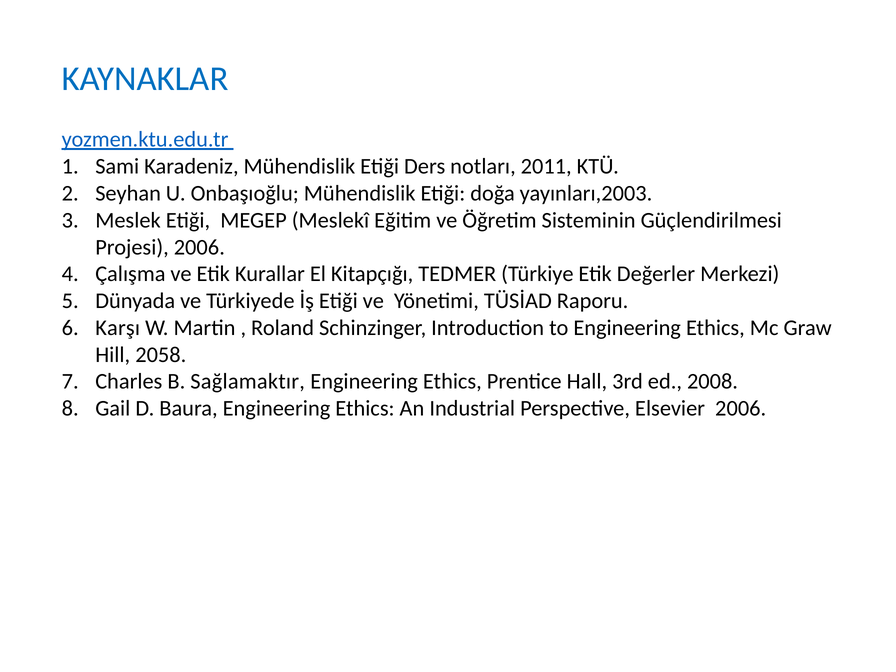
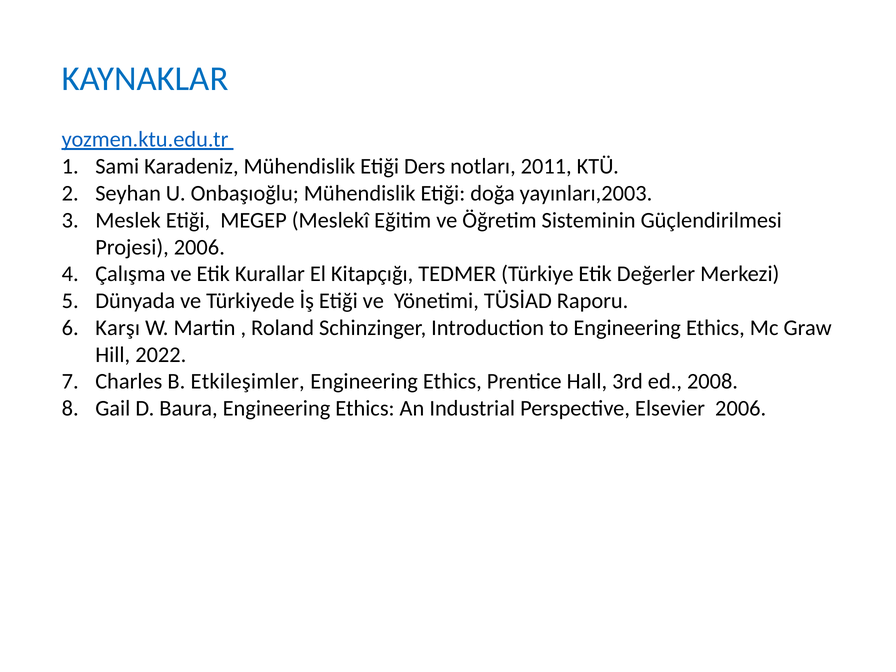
2058: 2058 -> 2022
Sağlamaktır: Sağlamaktır -> Etkileşimler
